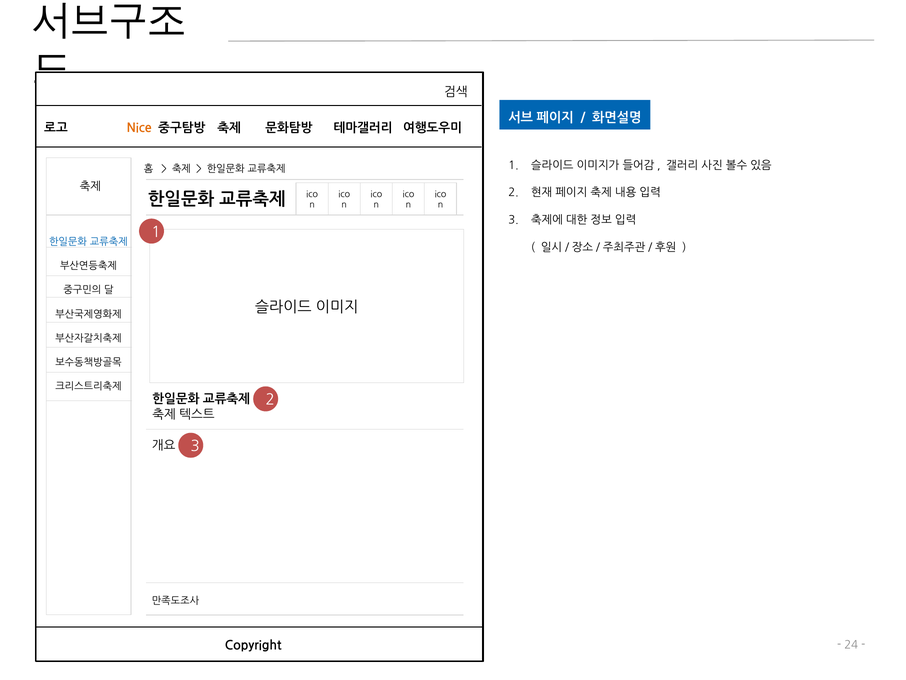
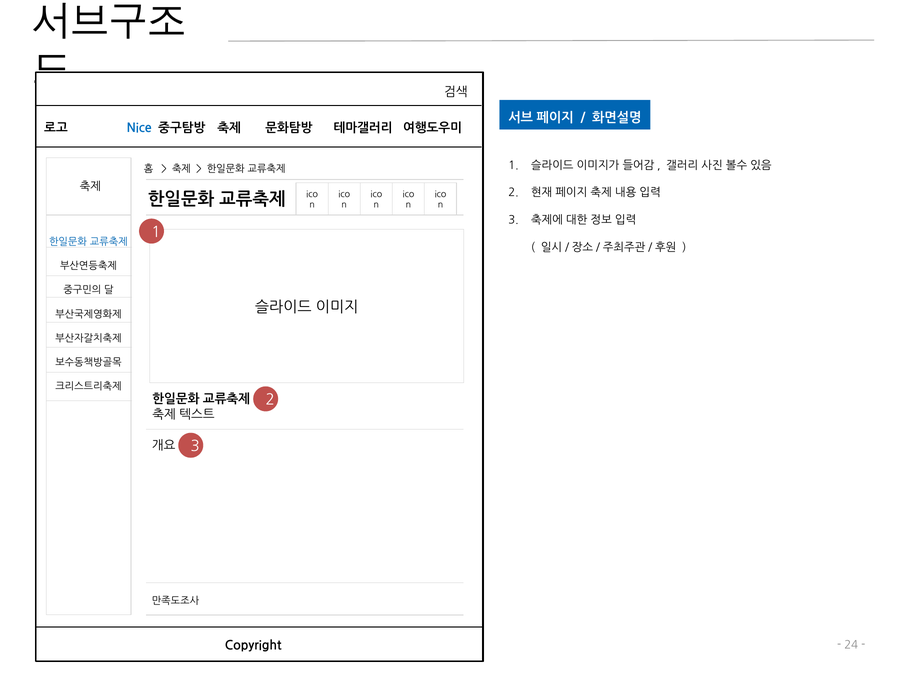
Nice colour: orange -> blue
